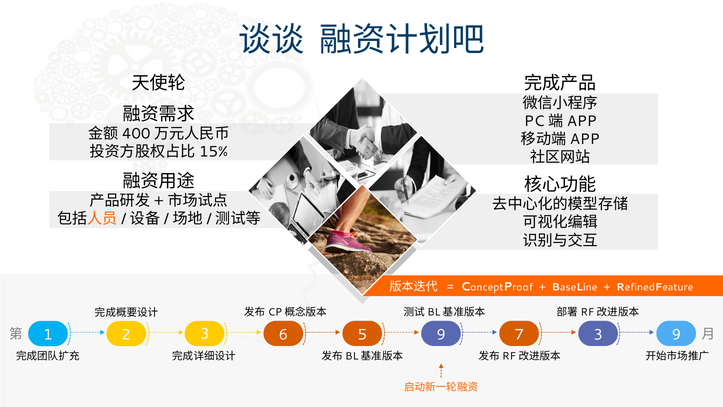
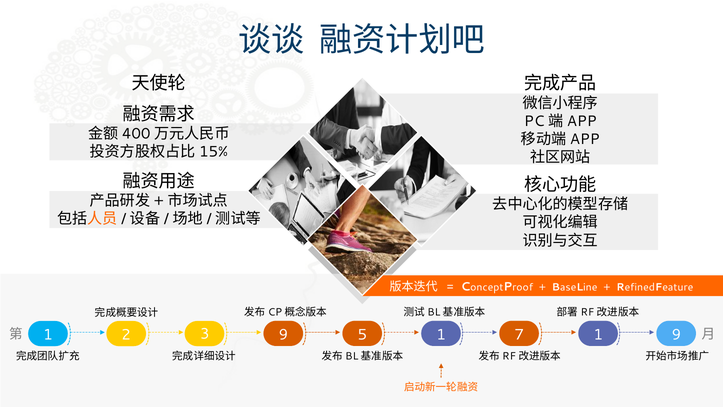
3 6: 6 -> 9
5 9: 9 -> 1
7 3: 3 -> 1
